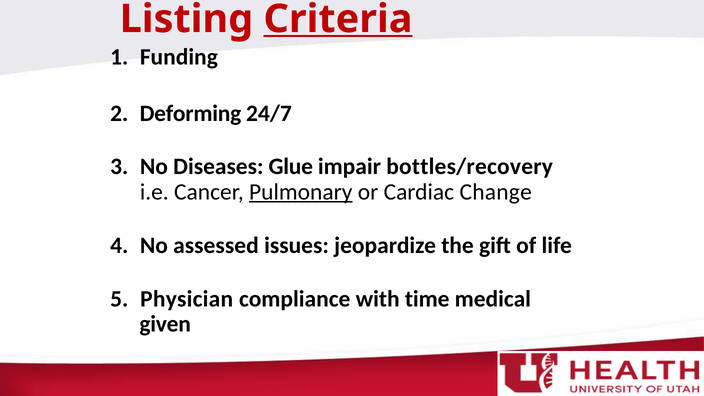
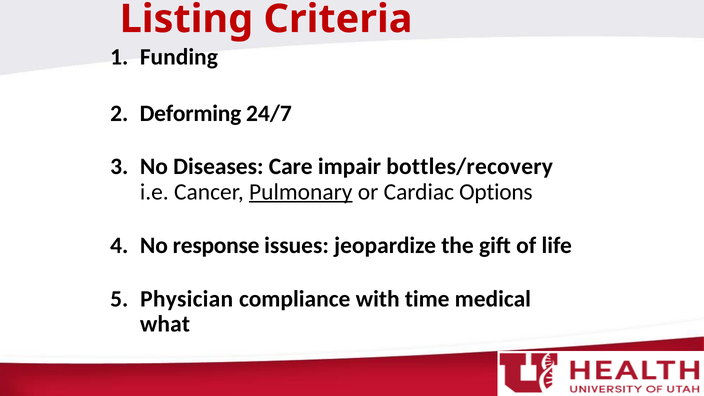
Criteria underline: present -> none
Glue: Glue -> Care
Change: Change -> Options
assessed: assessed -> response
given: given -> what
